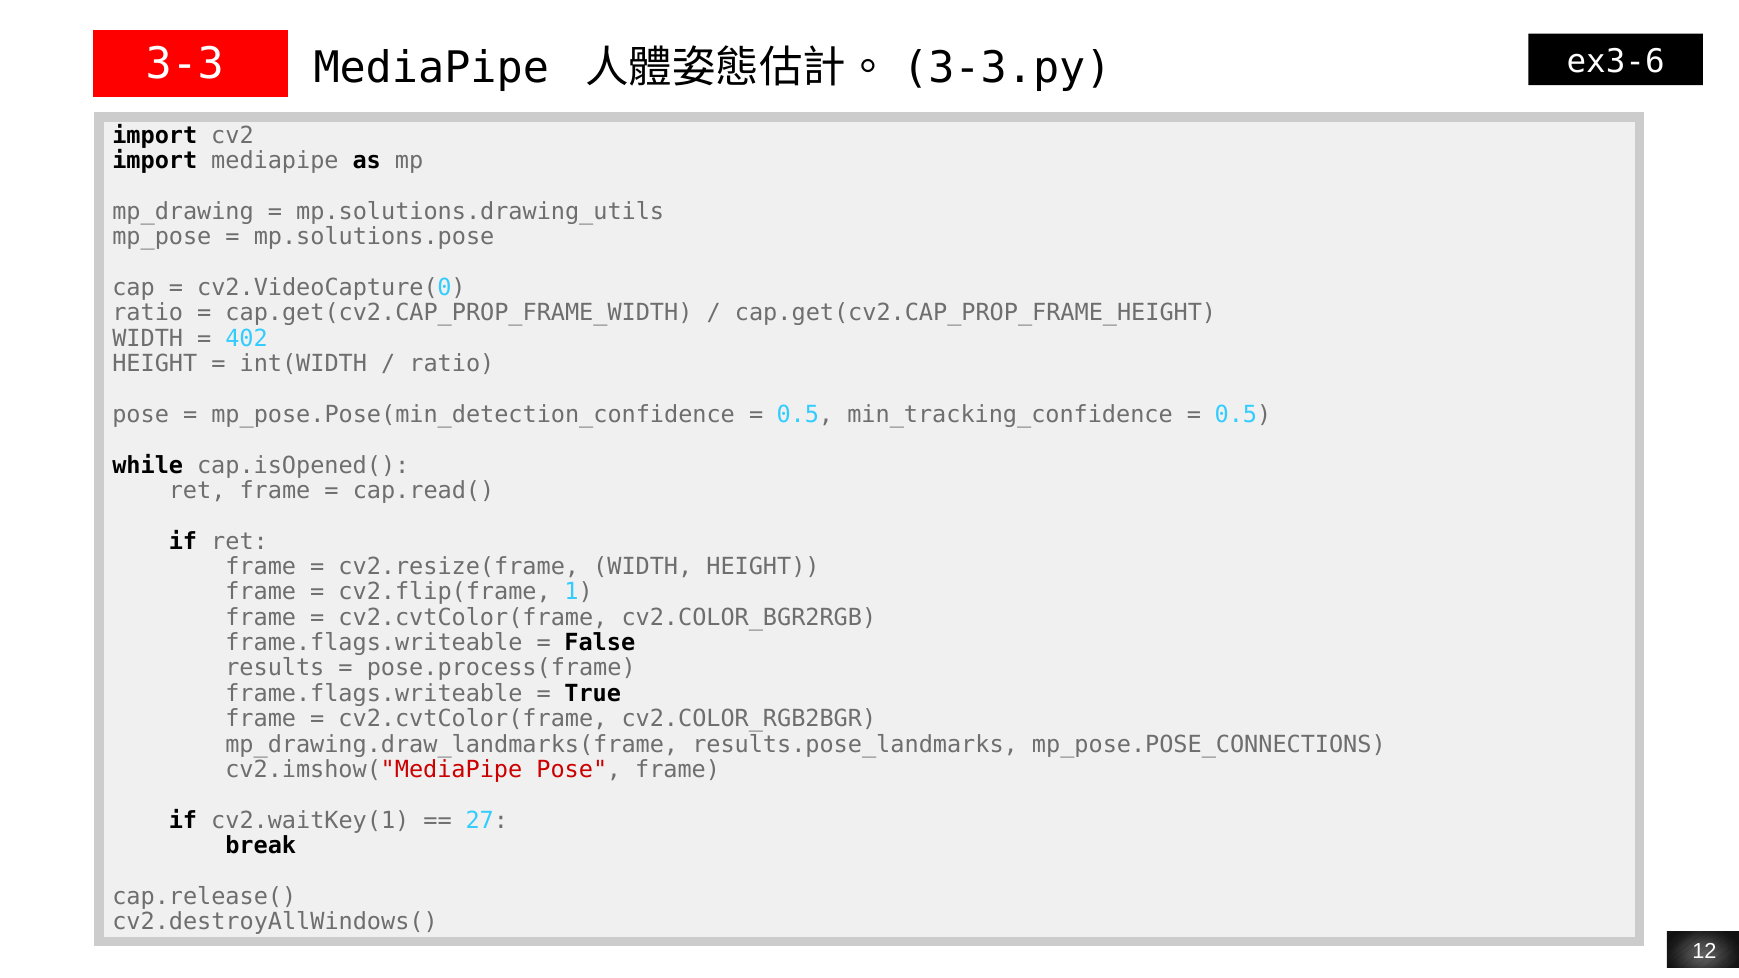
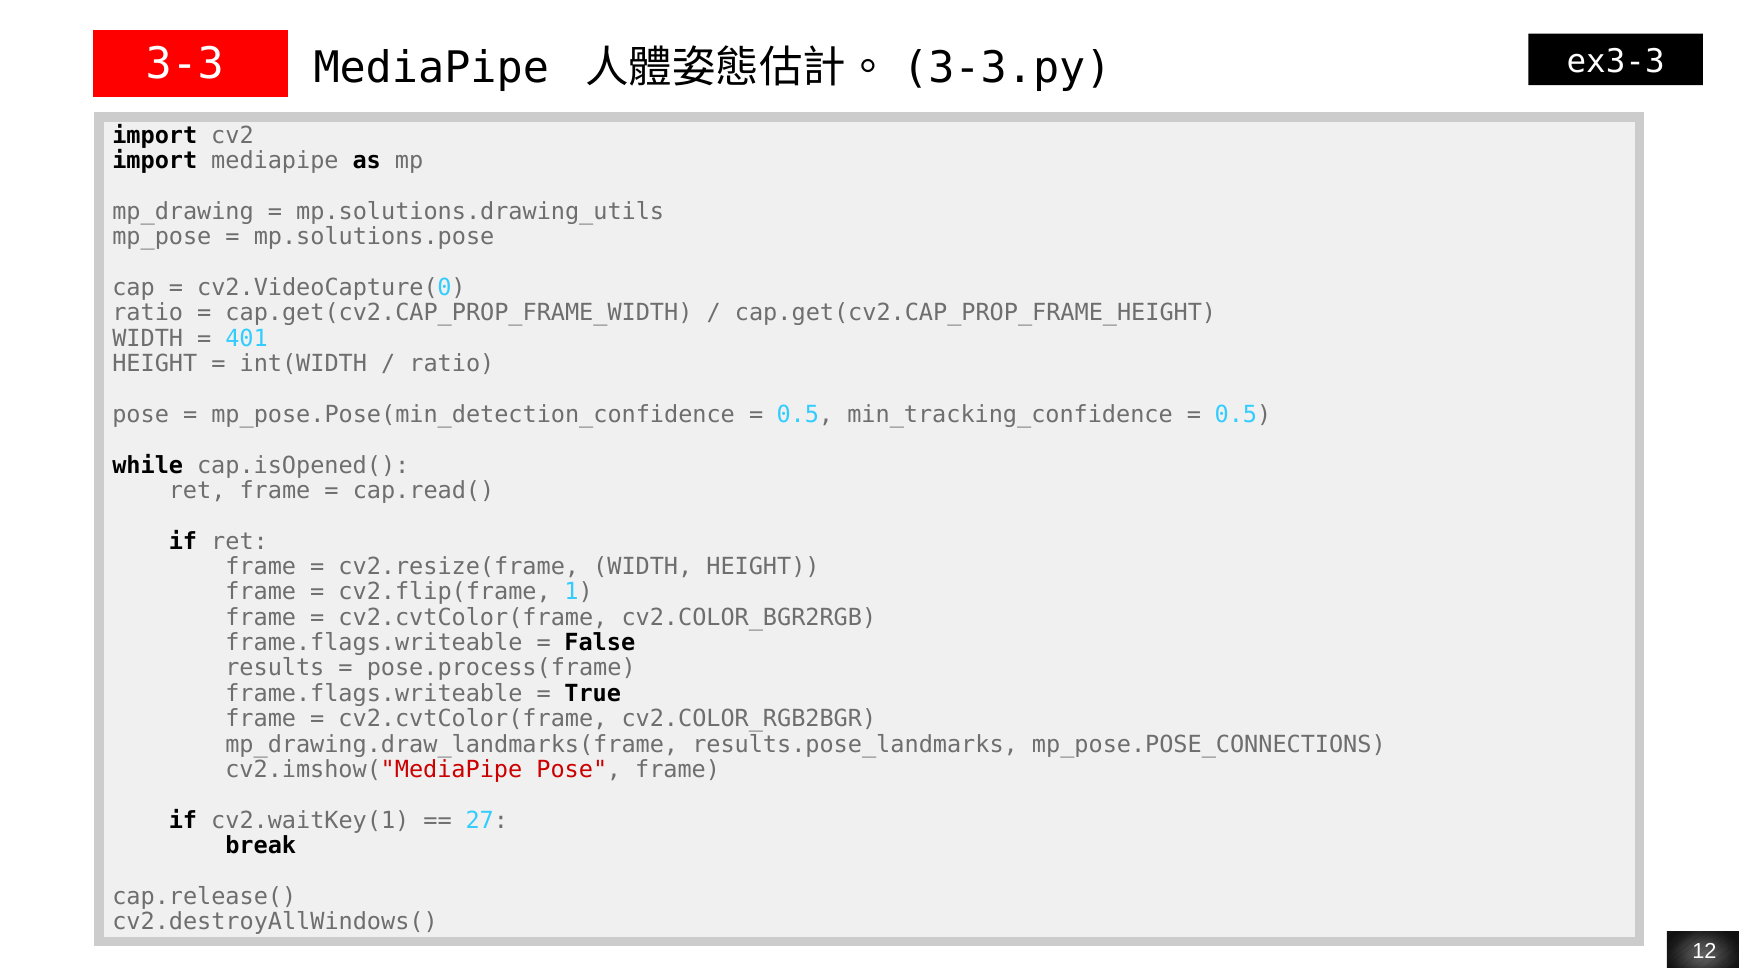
ex3-6: ex3-6 -> ex3-3
402: 402 -> 401
